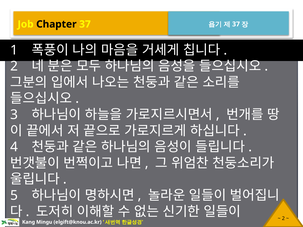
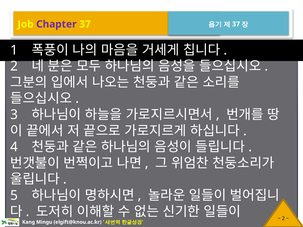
Chapter colour: black -> purple
